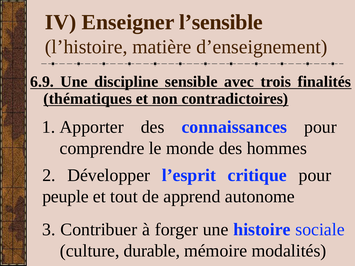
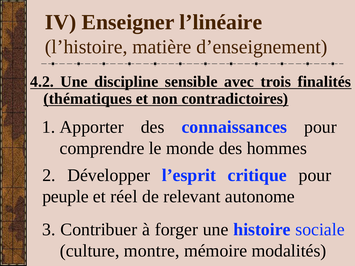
l’sensible: l’sensible -> l’linéaire
6.9: 6.9 -> 4.2
tout: tout -> réel
apprend: apprend -> relevant
durable: durable -> montre
